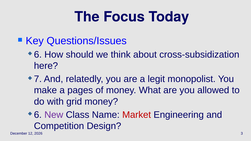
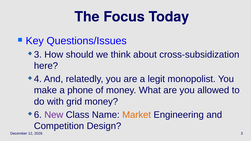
6 at (38, 55): 6 -> 3
7: 7 -> 4
pages: pages -> phone
Market colour: red -> orange
